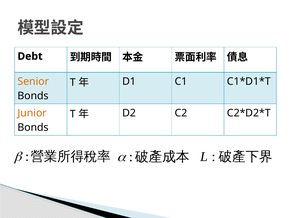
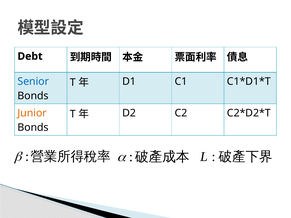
Senior colour: orange -> blue
